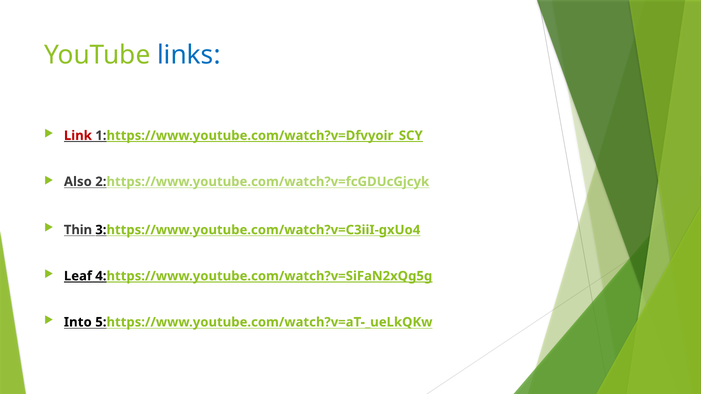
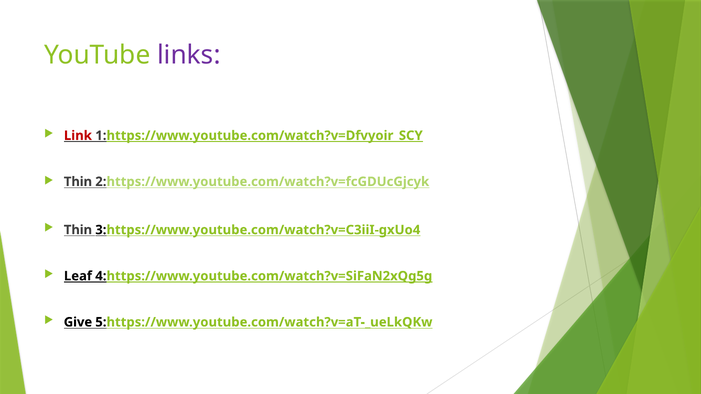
links colour: blue -> purple
Also at (78, 182): Also -> Thin
Into: Into -> Give
